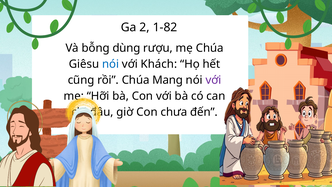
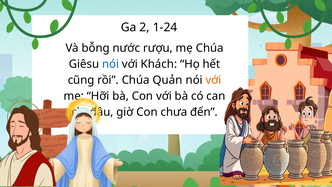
1-82: 1-82 -> 1-24
dùng: dùng -> nước
Mang: Mang -> Quản
với at (213, 80) colour: purple -> orange
